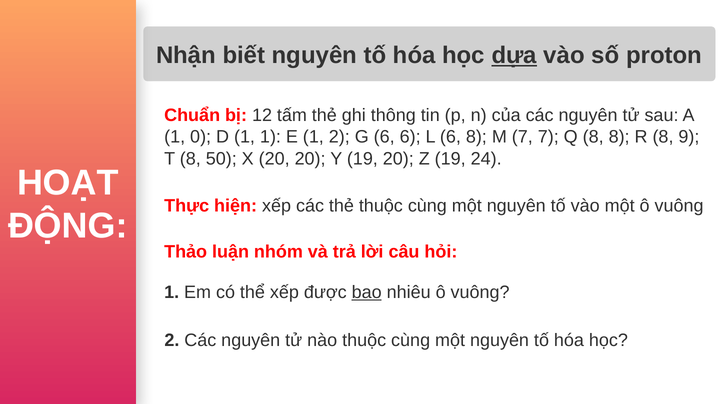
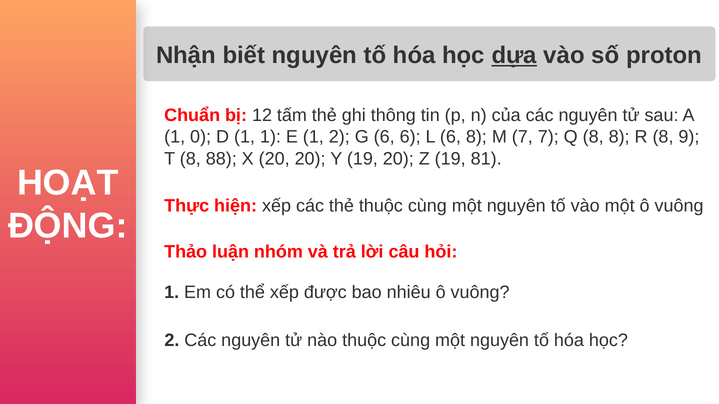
50: 50 -> 88
24: 24 -> 81
bao underline: present -> none
